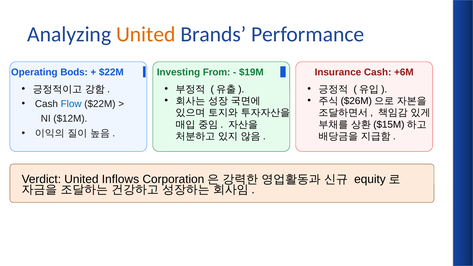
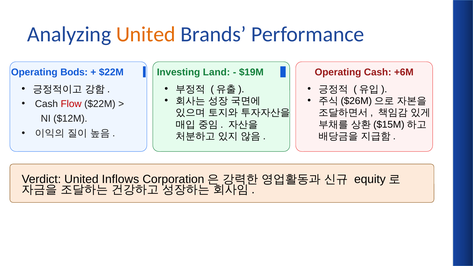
From: From -> Land
Insurance at (338, 72): Insurance -> Operating
Flow colour: blue -> red
